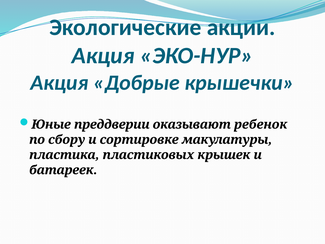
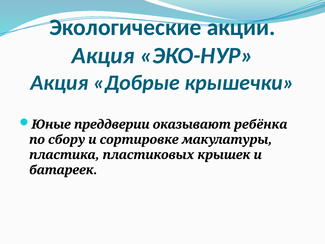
ребенок: ребенок -> ребёнка
